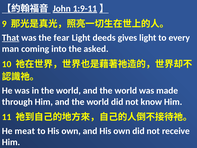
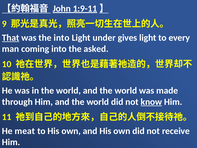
the fear: fear -> into
deeds: deeds -> under
know underline: none -> present
